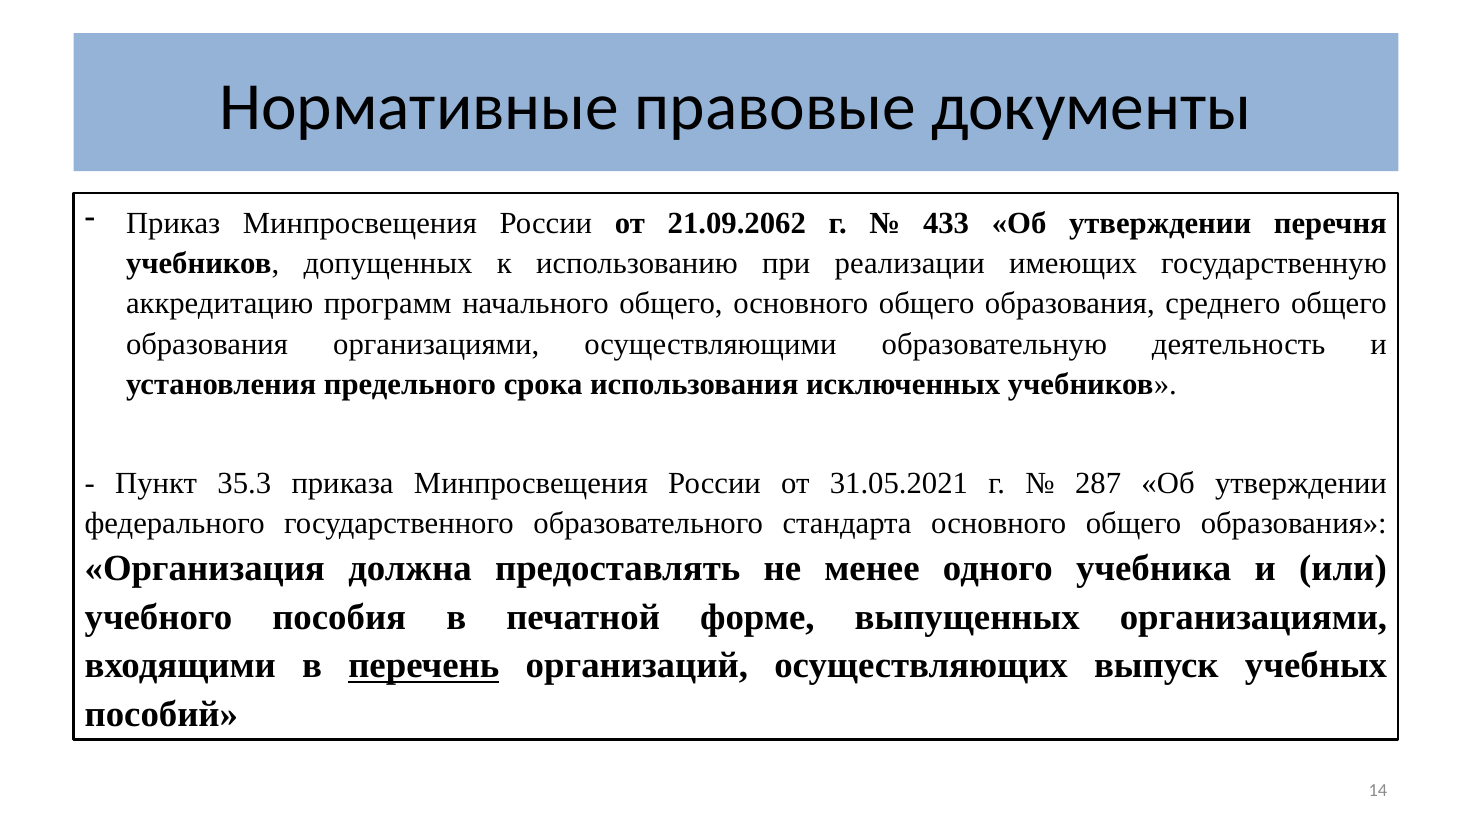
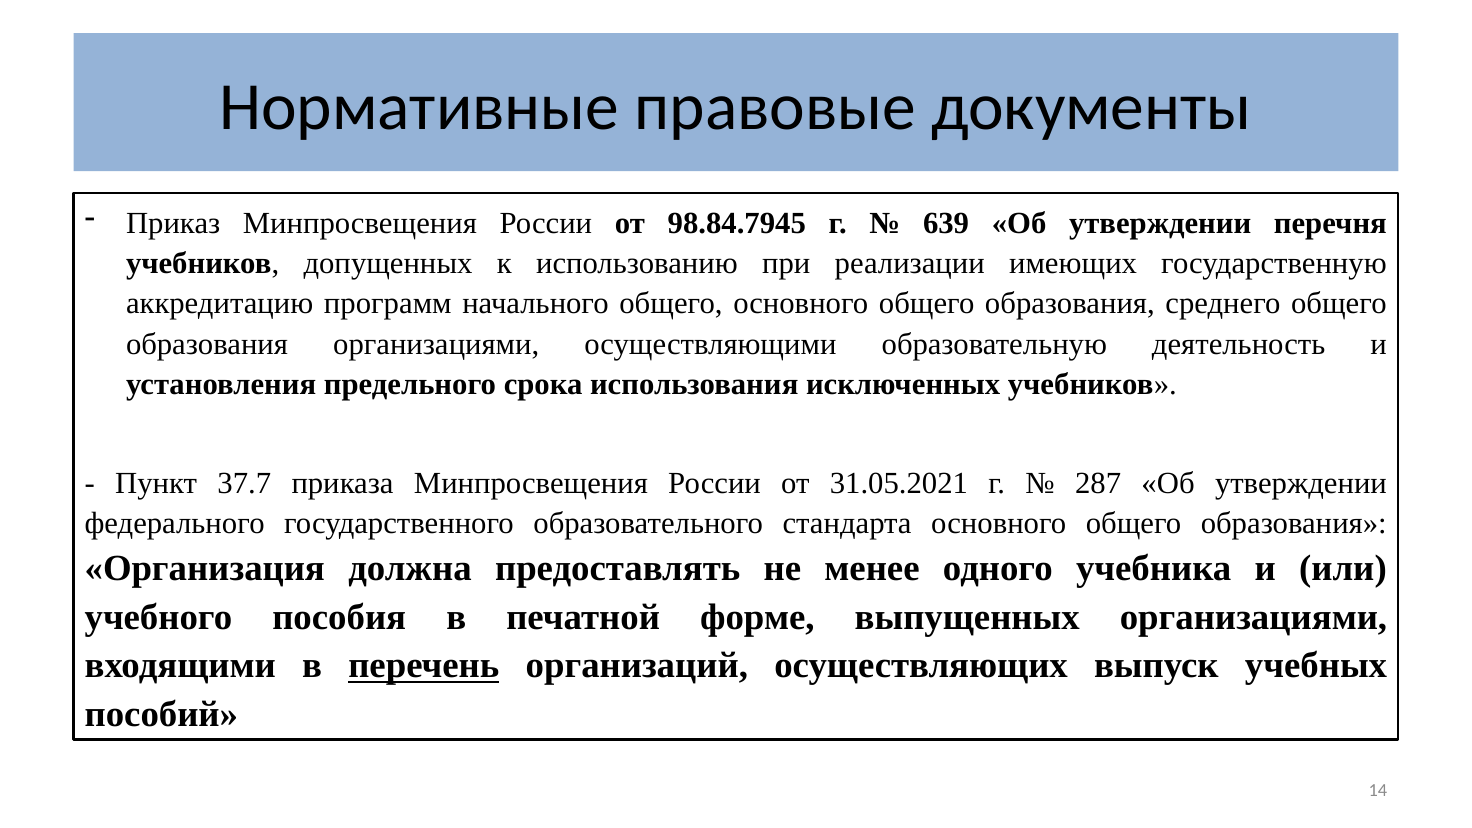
21.09.2062: 21.09.2062 -> 98.84.7945
433: 433 -> 639
35.3: 35.3 -> 37.7
